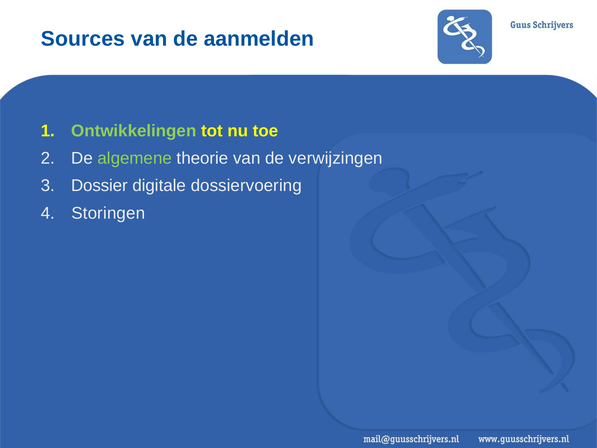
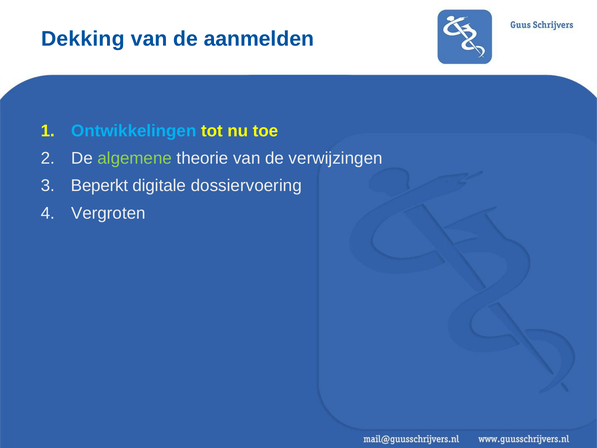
Sources: Sources -> Dekking
Ontwikkelingen colour: light green -> light blue
Dossier: Dossier -> Beperkt
Storingen: Storingen -> Vergroten
